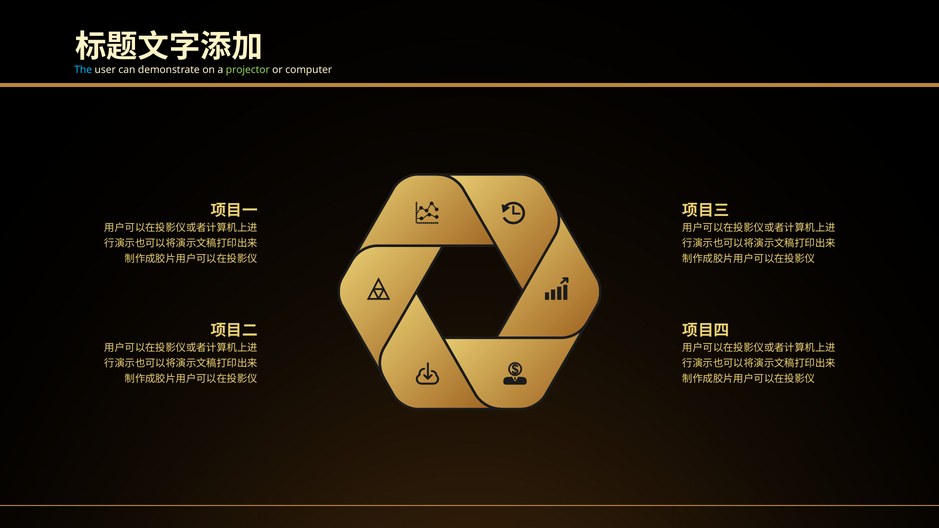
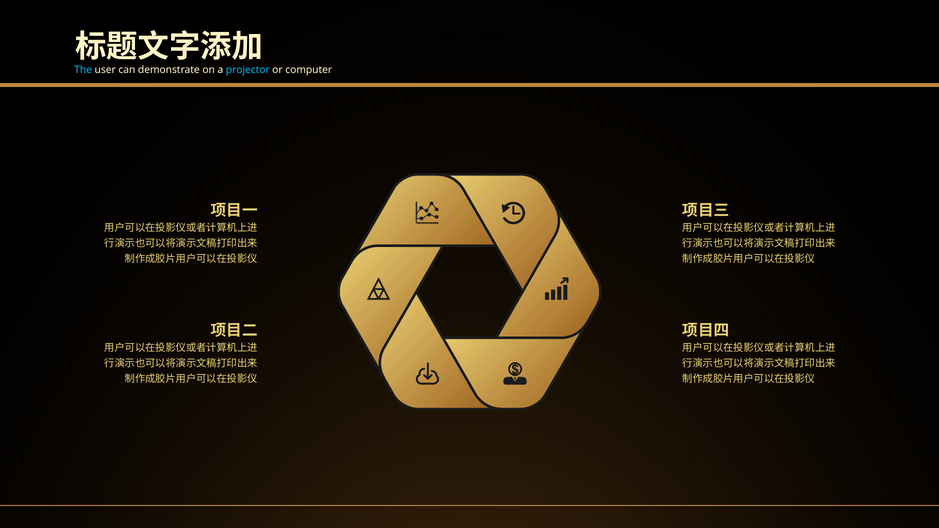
projector colour: light green -> light blue
